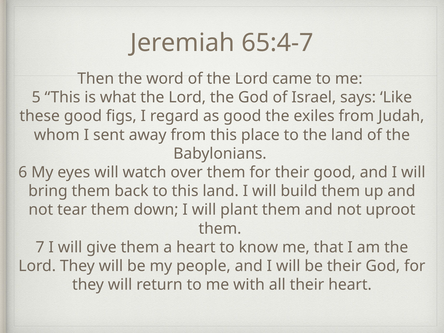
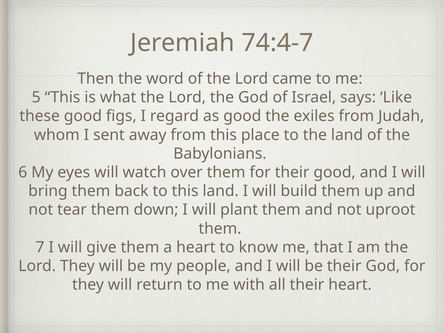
65:4-7: 65:4-7 -> 74:4-7
